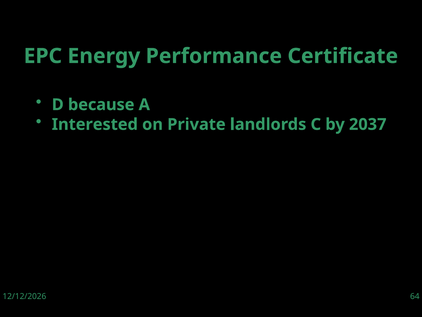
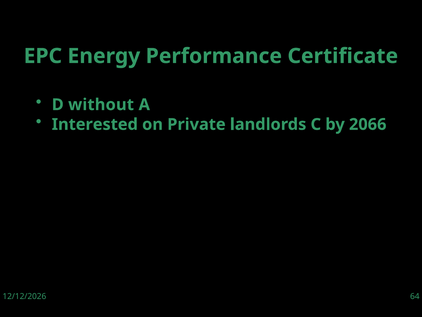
because: because -> without
2037: 2037 -> 2066
